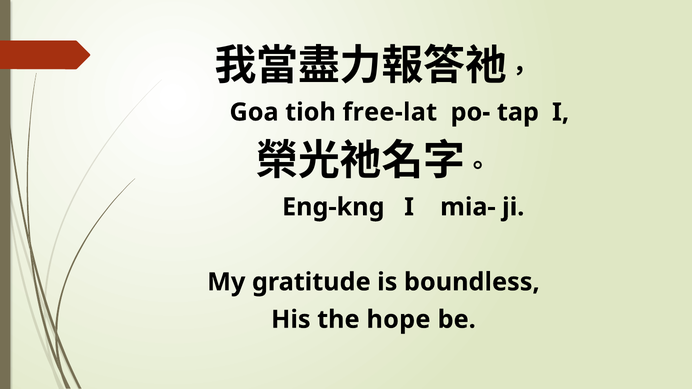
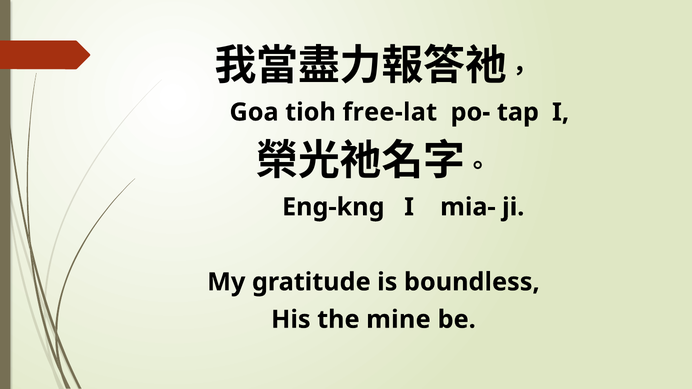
hope: hope -> mine
